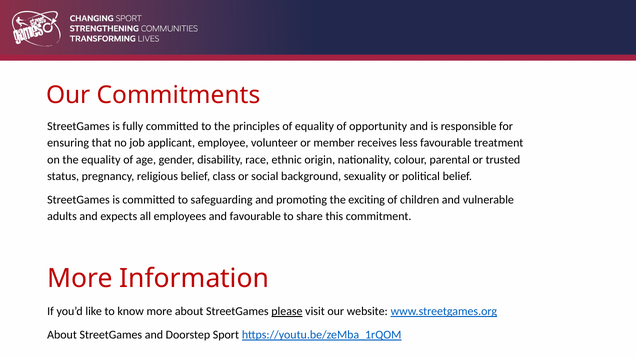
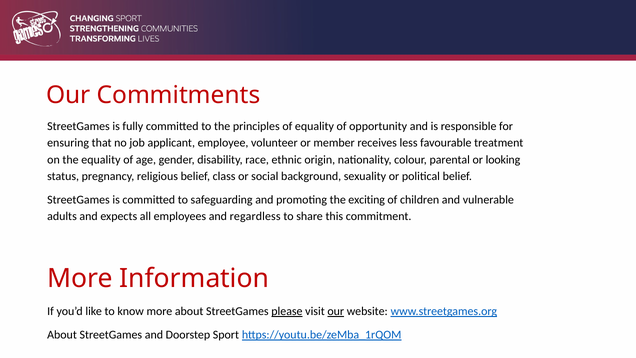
trusted: trusted -> looking
and favourable: favourable -> regardless
our at (336, 311) underline: none -> present
